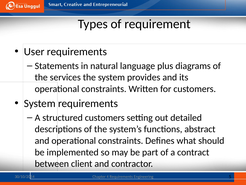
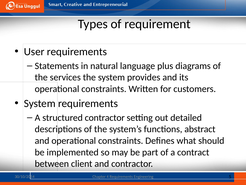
structured customers: customers -> contractor
